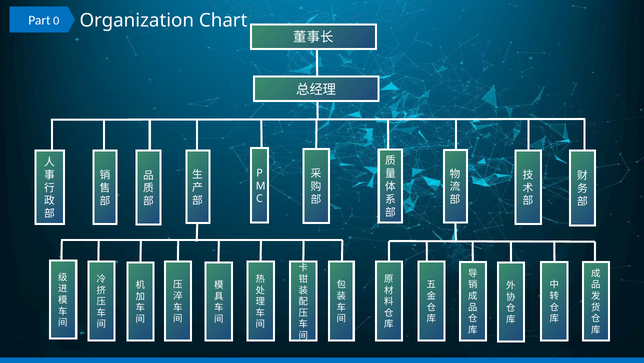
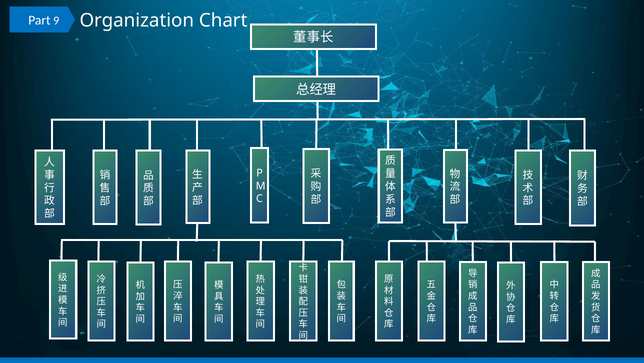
0: 0 -> 9
